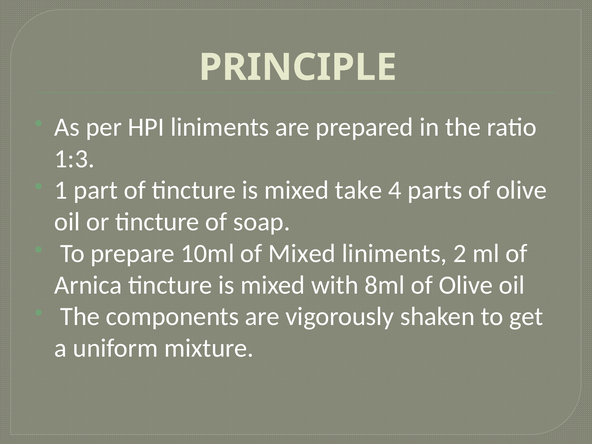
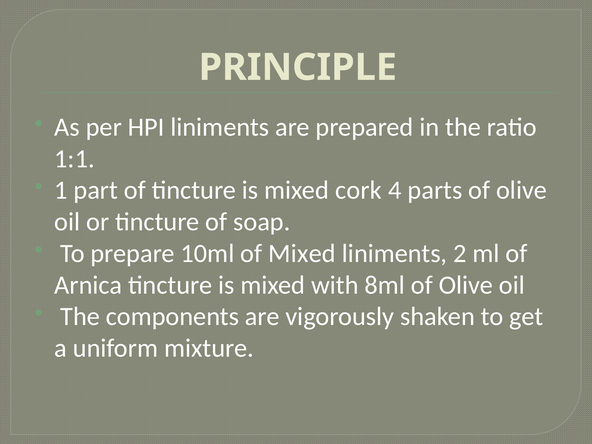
1:3: 1:3 -> 1:1
take: take -> cork
